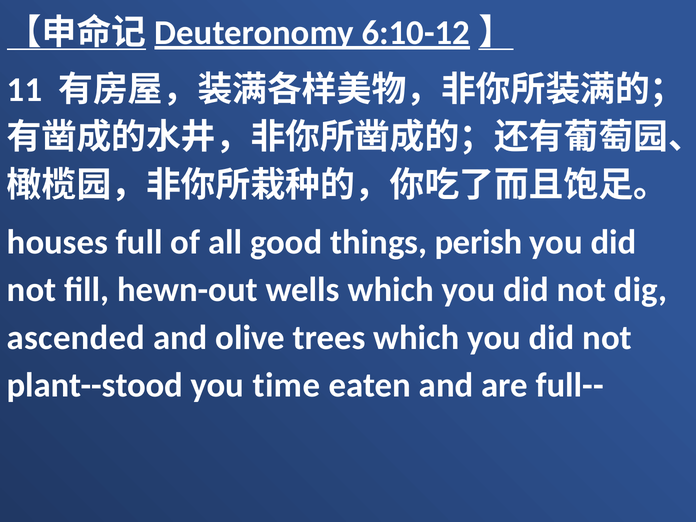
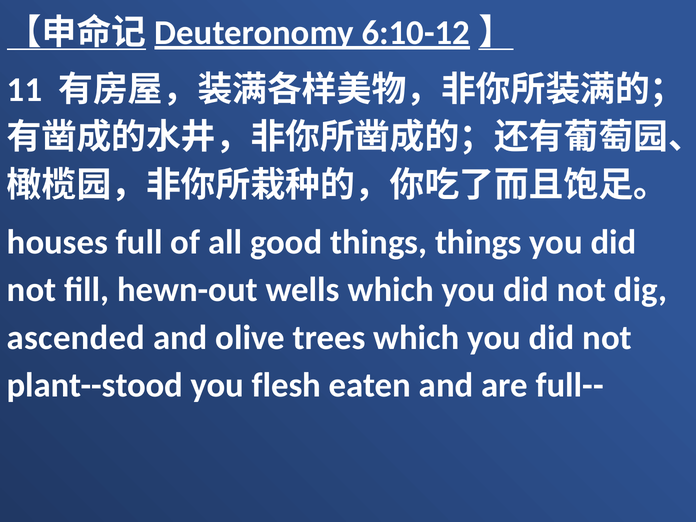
things perish: perish -> things
time: time -> flesh
